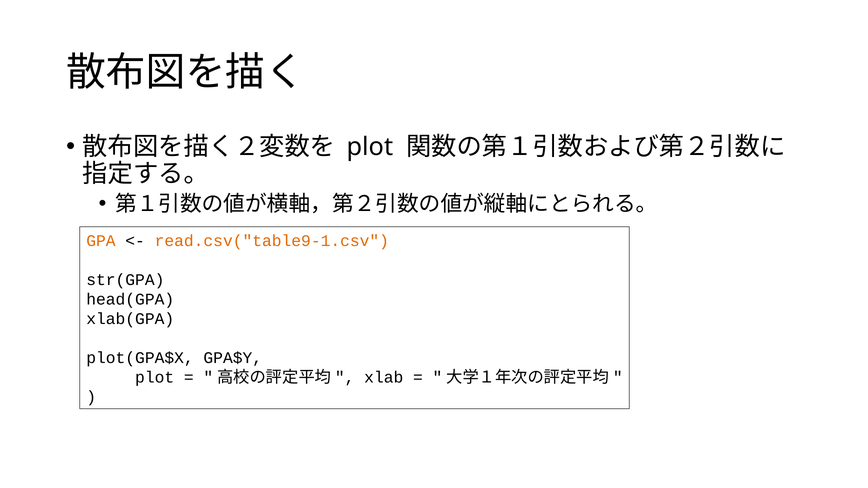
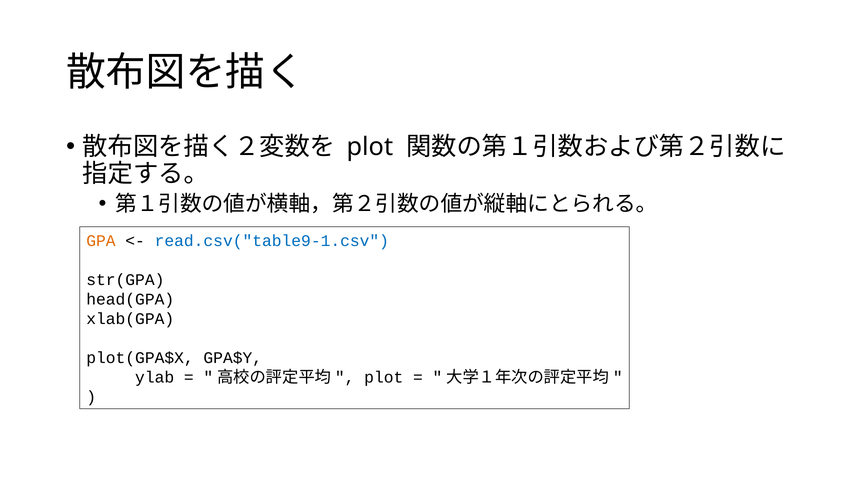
read.csv("table9-1.csv colour: orange -> blue
plot at (155, 378): plot -> ylab
xlab at (384, 378): xlab -> plot
